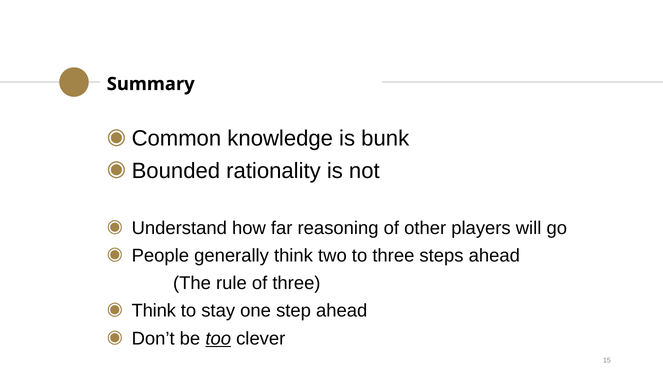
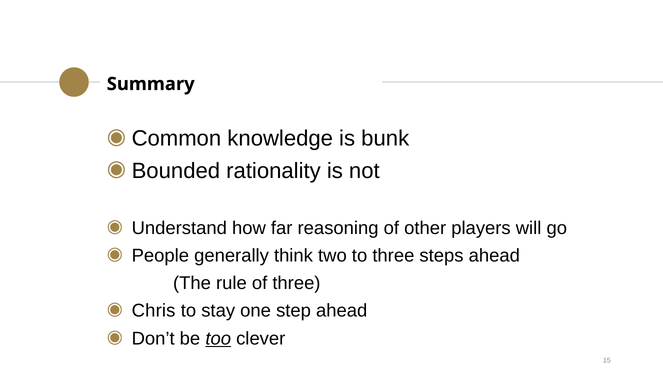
Think at (154, 311): Think -> Chris
